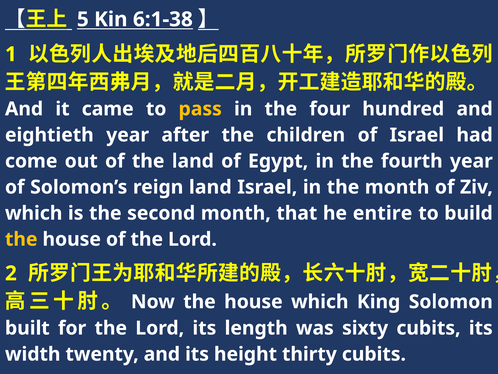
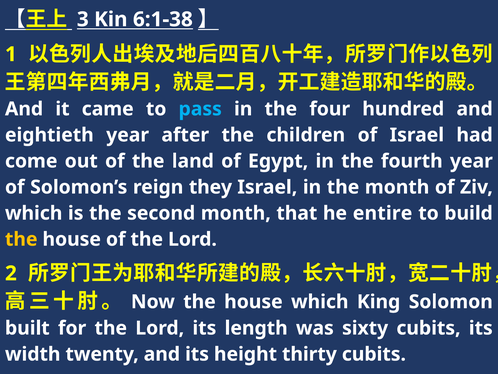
5: 5 -> 3
pass colour: yellow -> light blue
reign land: land -> they
